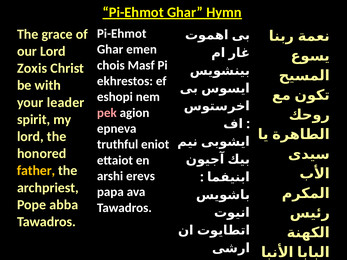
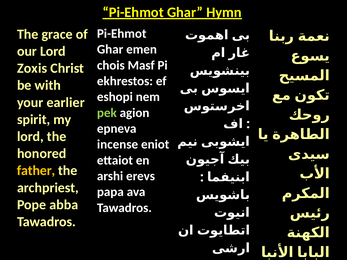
leader: leader -> earlier
pek colour: pink -> light green
truthful: truthful -> incense
